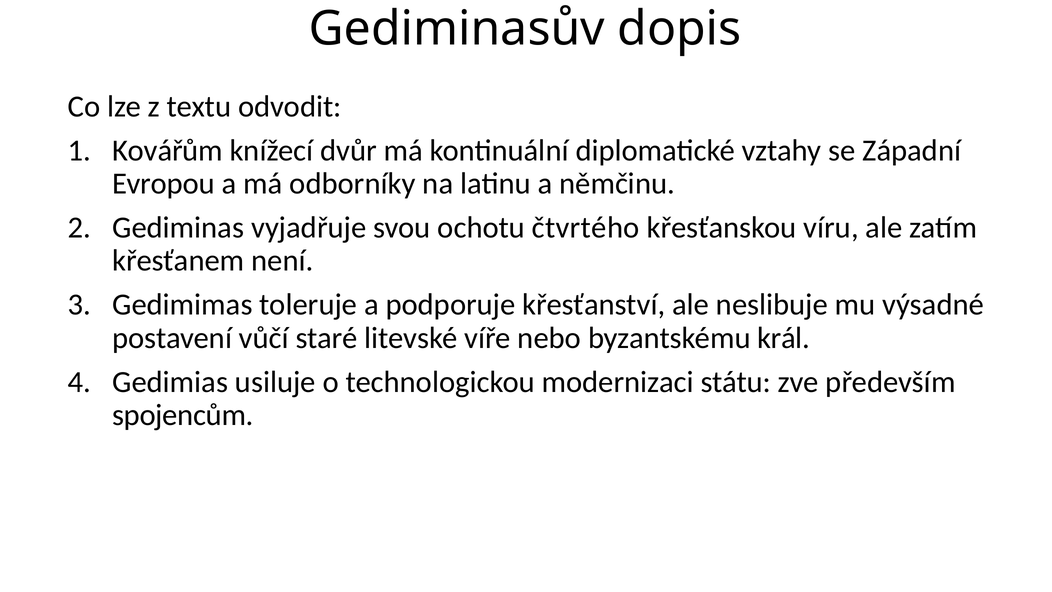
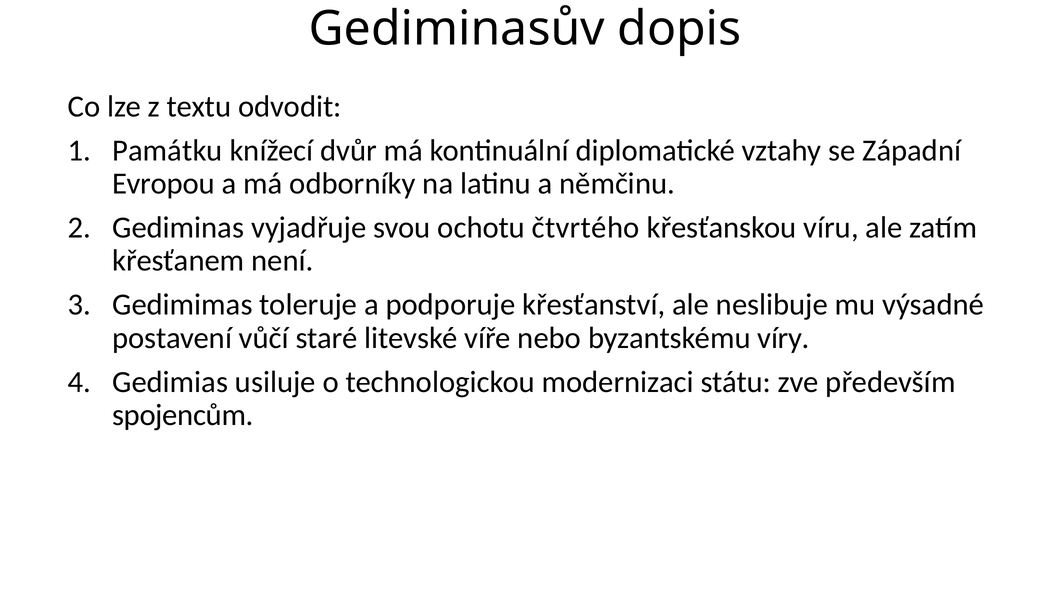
Kovářům: Kovářům -> Památku
král: král -> víry
